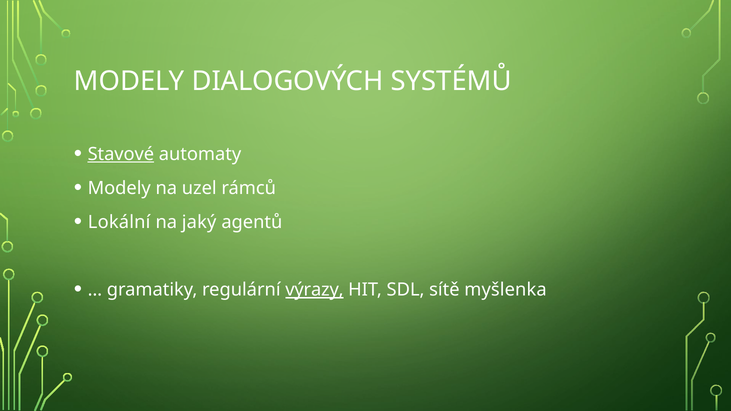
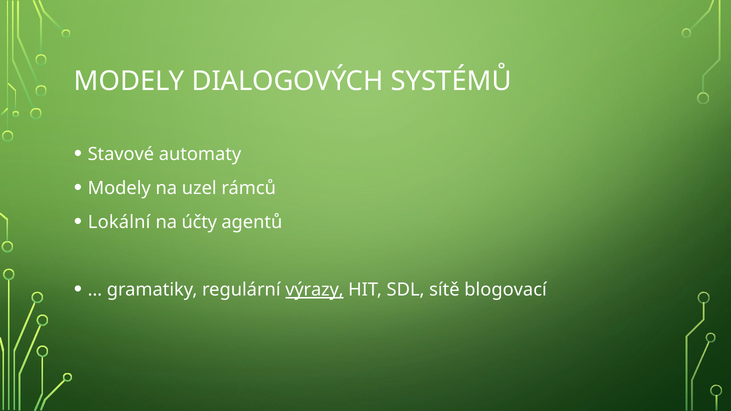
Stavové underline: present -> none
jaký: jaký -> účty
myšlenka: myšlenka -> blogovací
